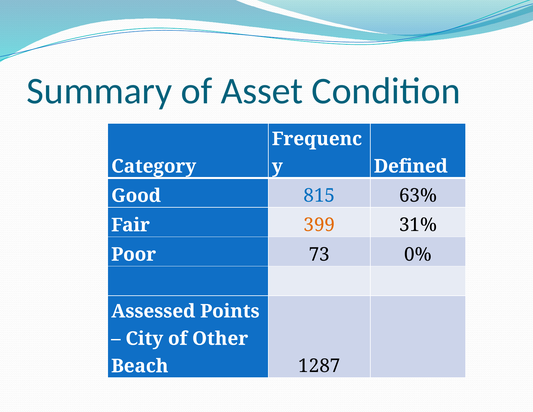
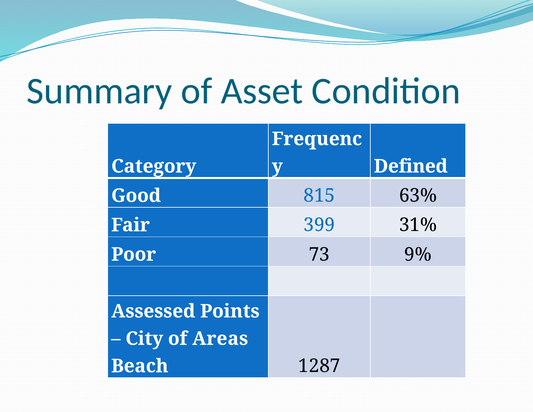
399 colour: orange -> blue
0%: 0% -> 9%
Other: Other -> Areas
